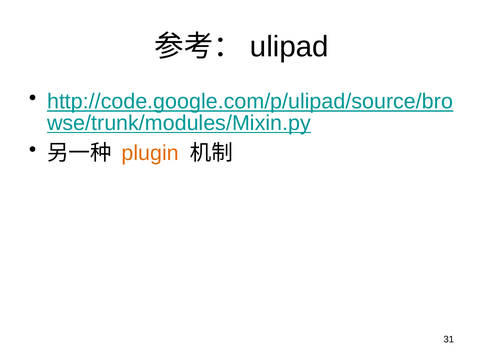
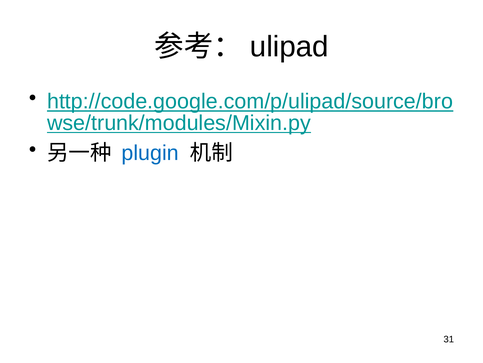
plugin colour: orange -> blue
